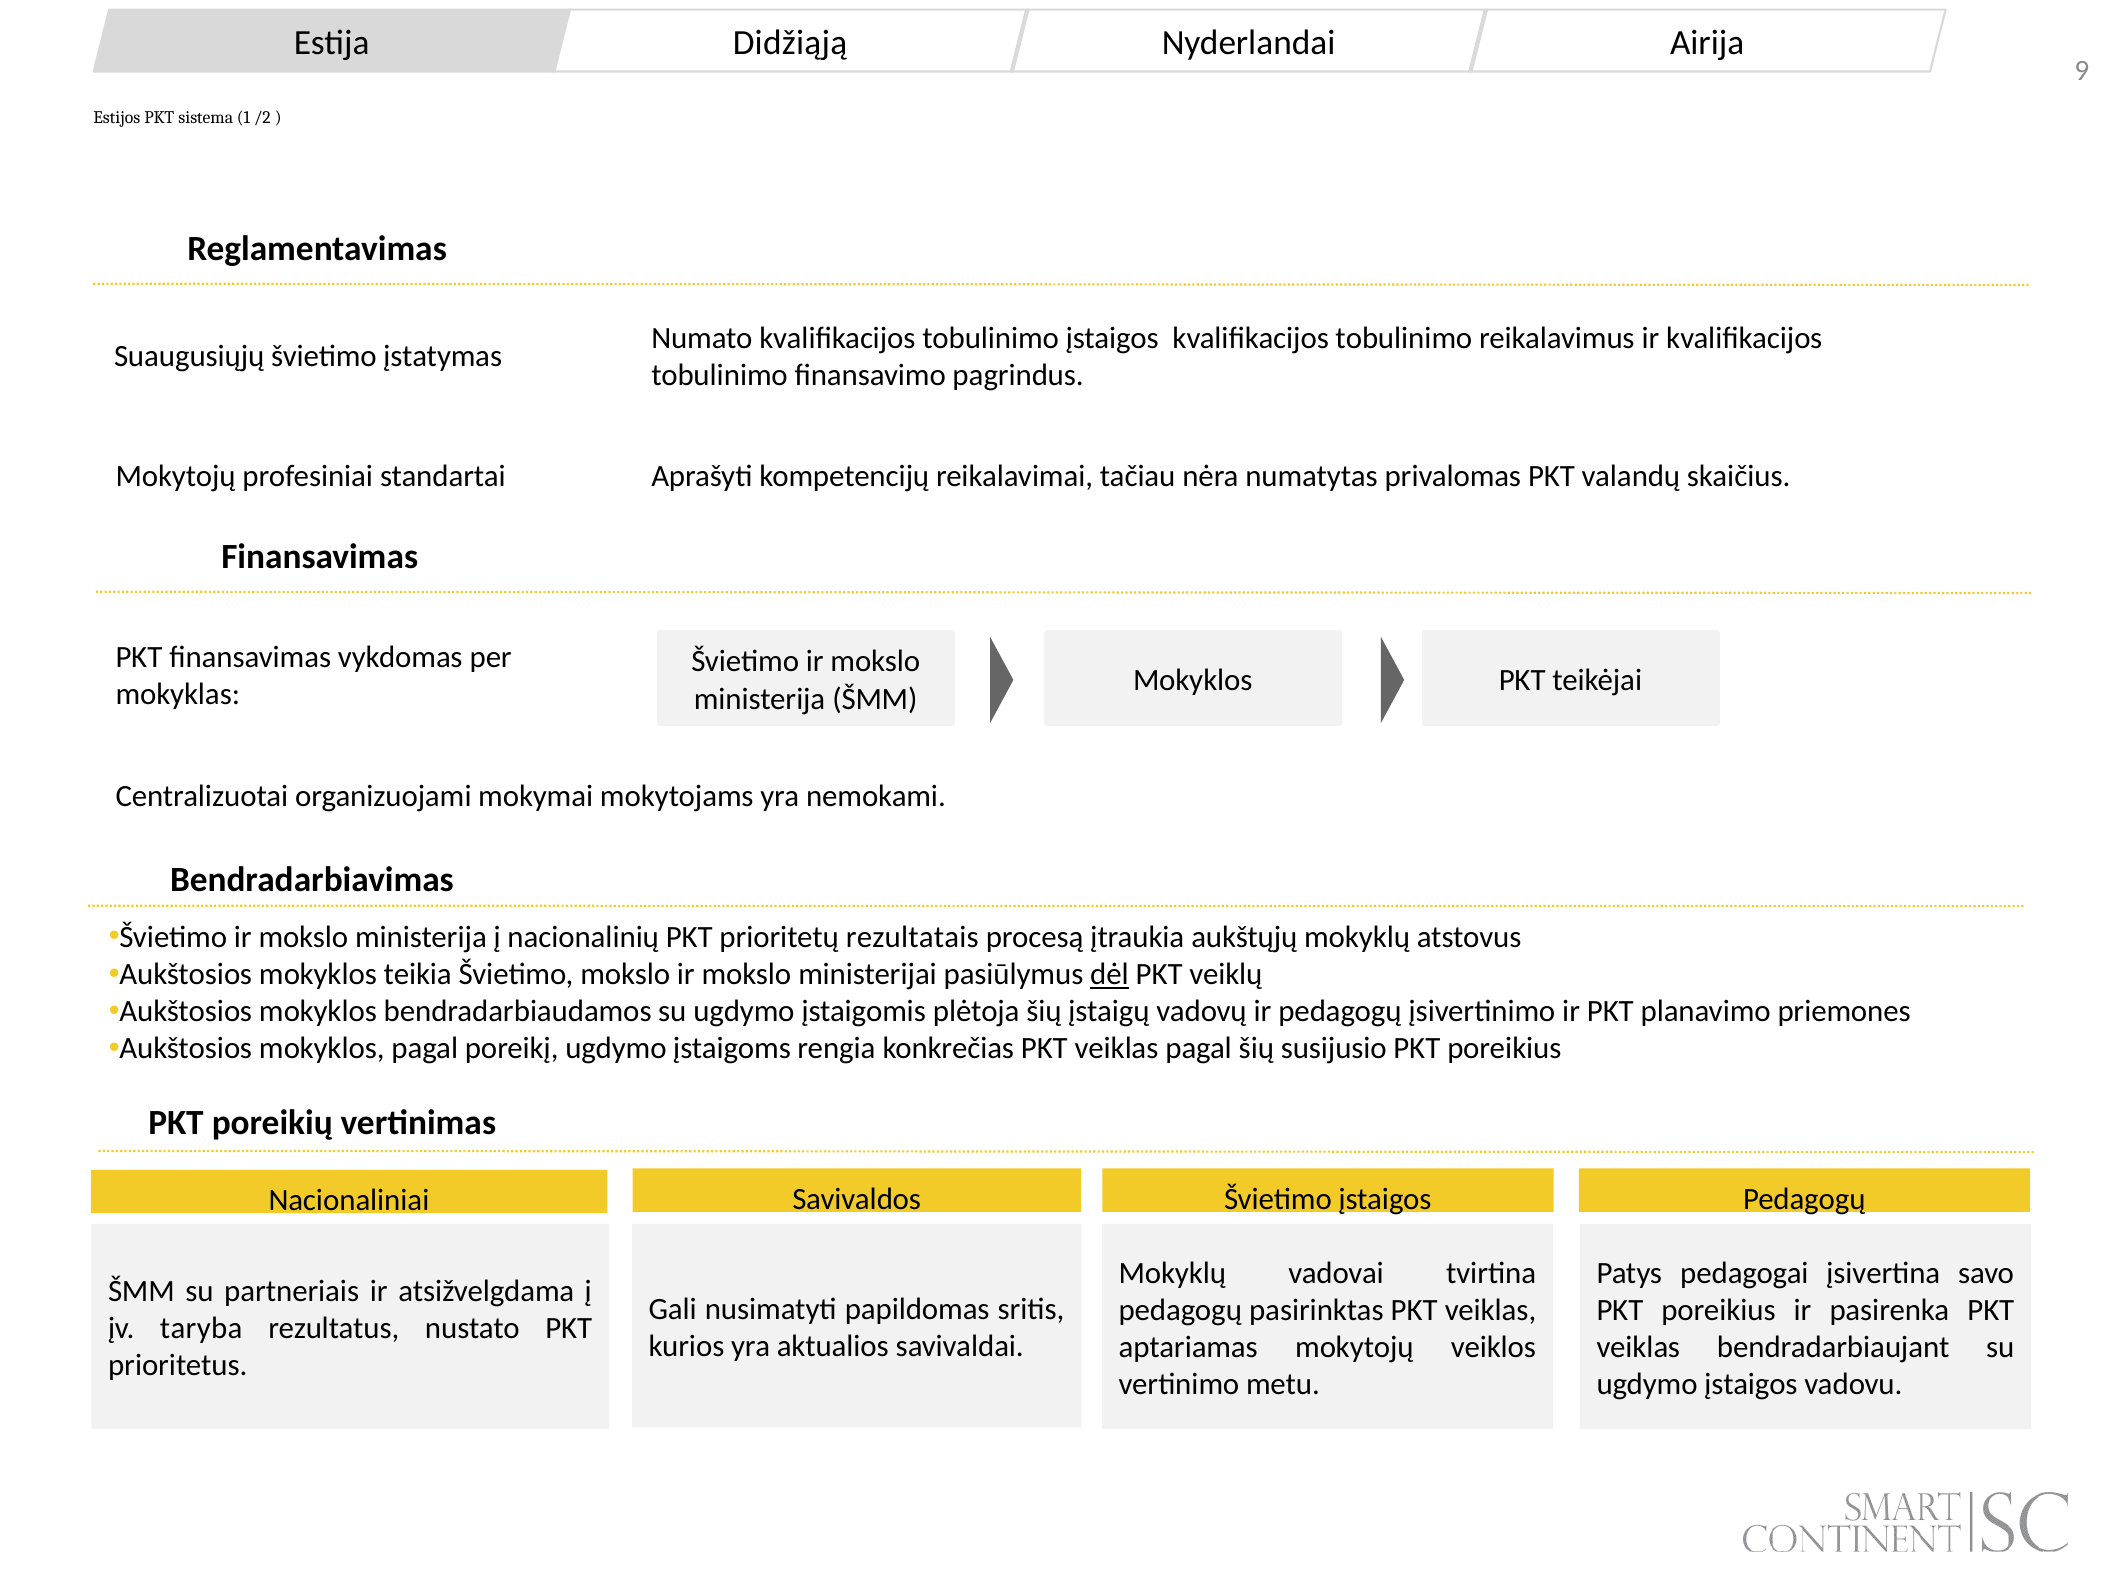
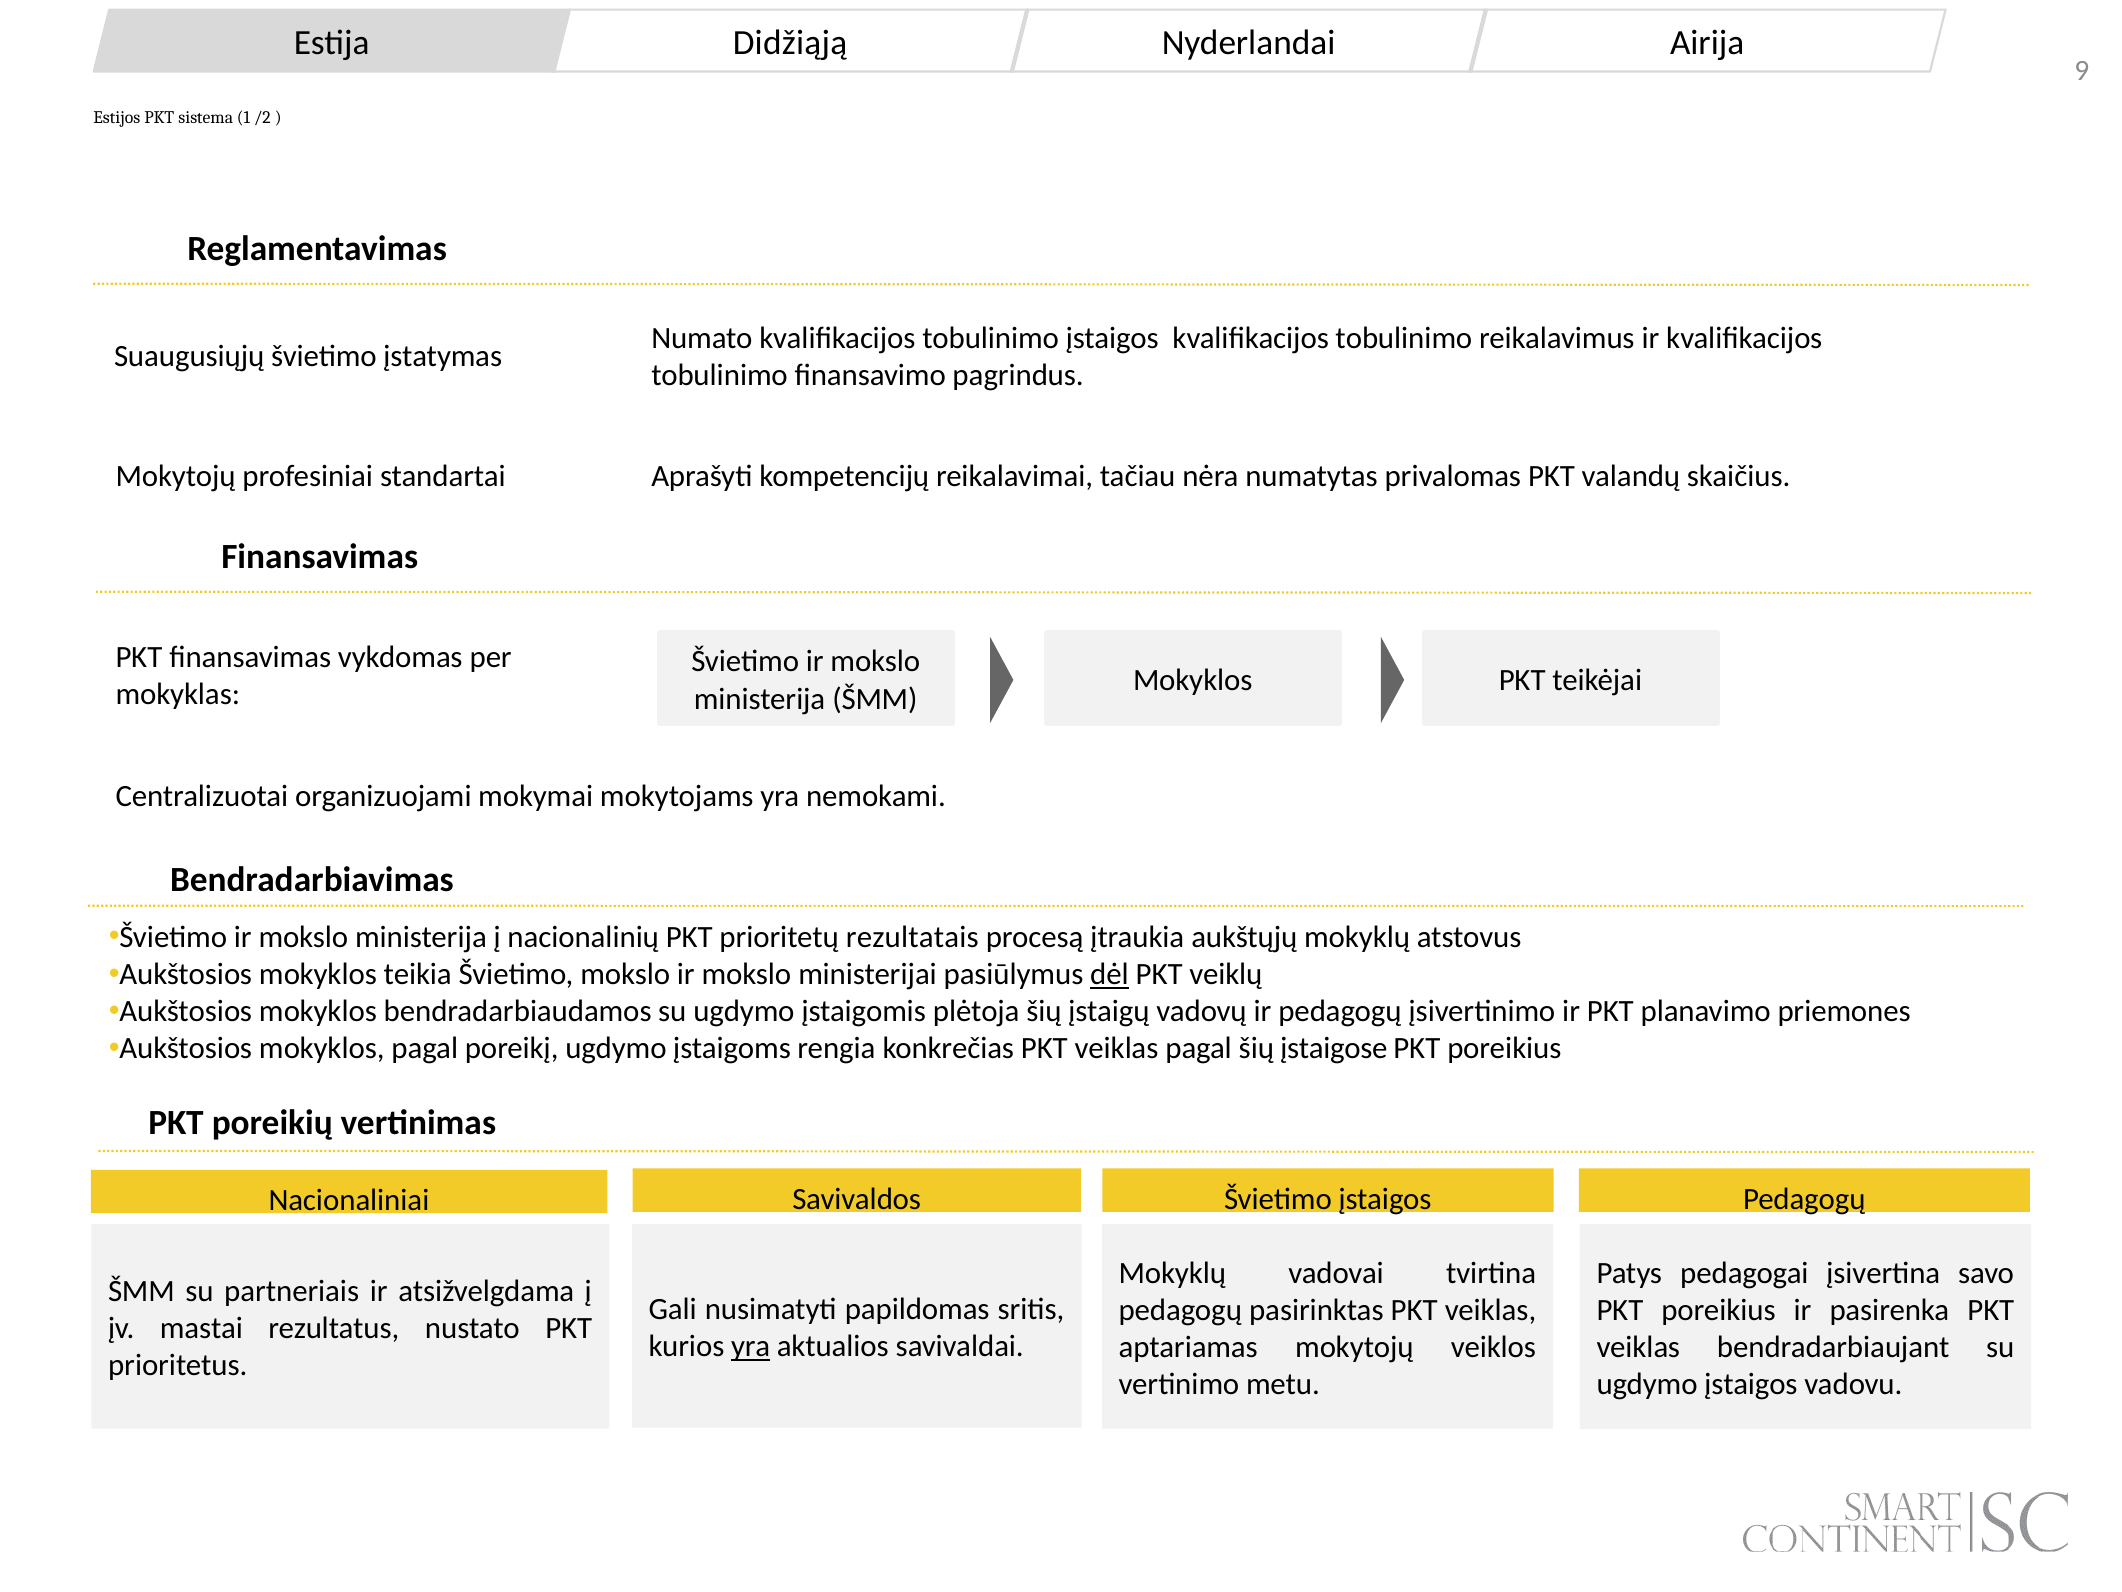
susijusio: susijusio -> įstaigose
taryba: taryba -> mastai
yra at (751, 1346) underline: none -> present
